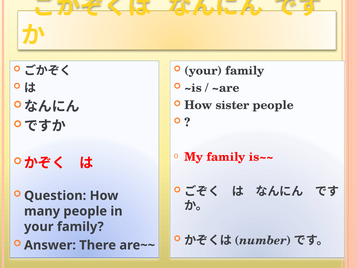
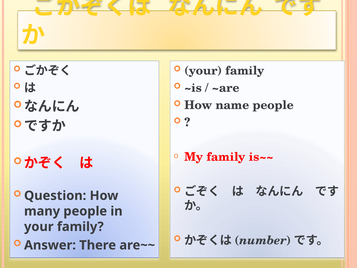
sister: sister -> name
